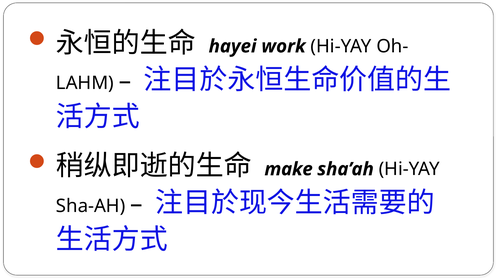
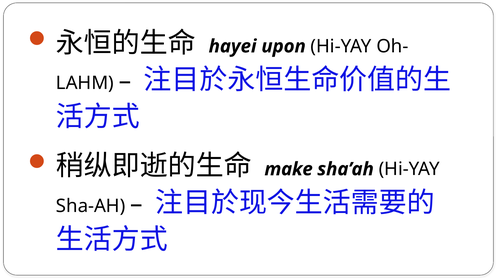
work: work -> upon
